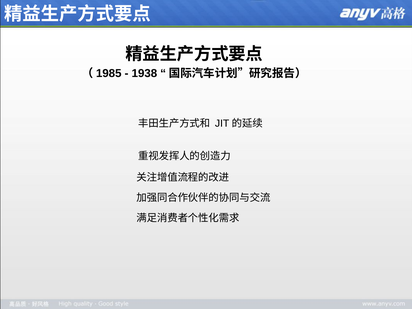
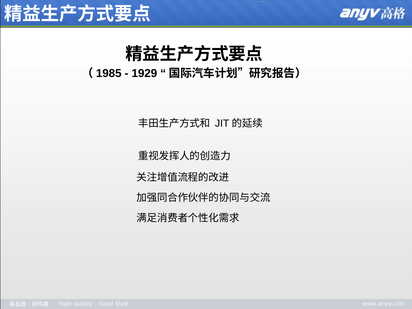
1938: 1938 -> 1929
